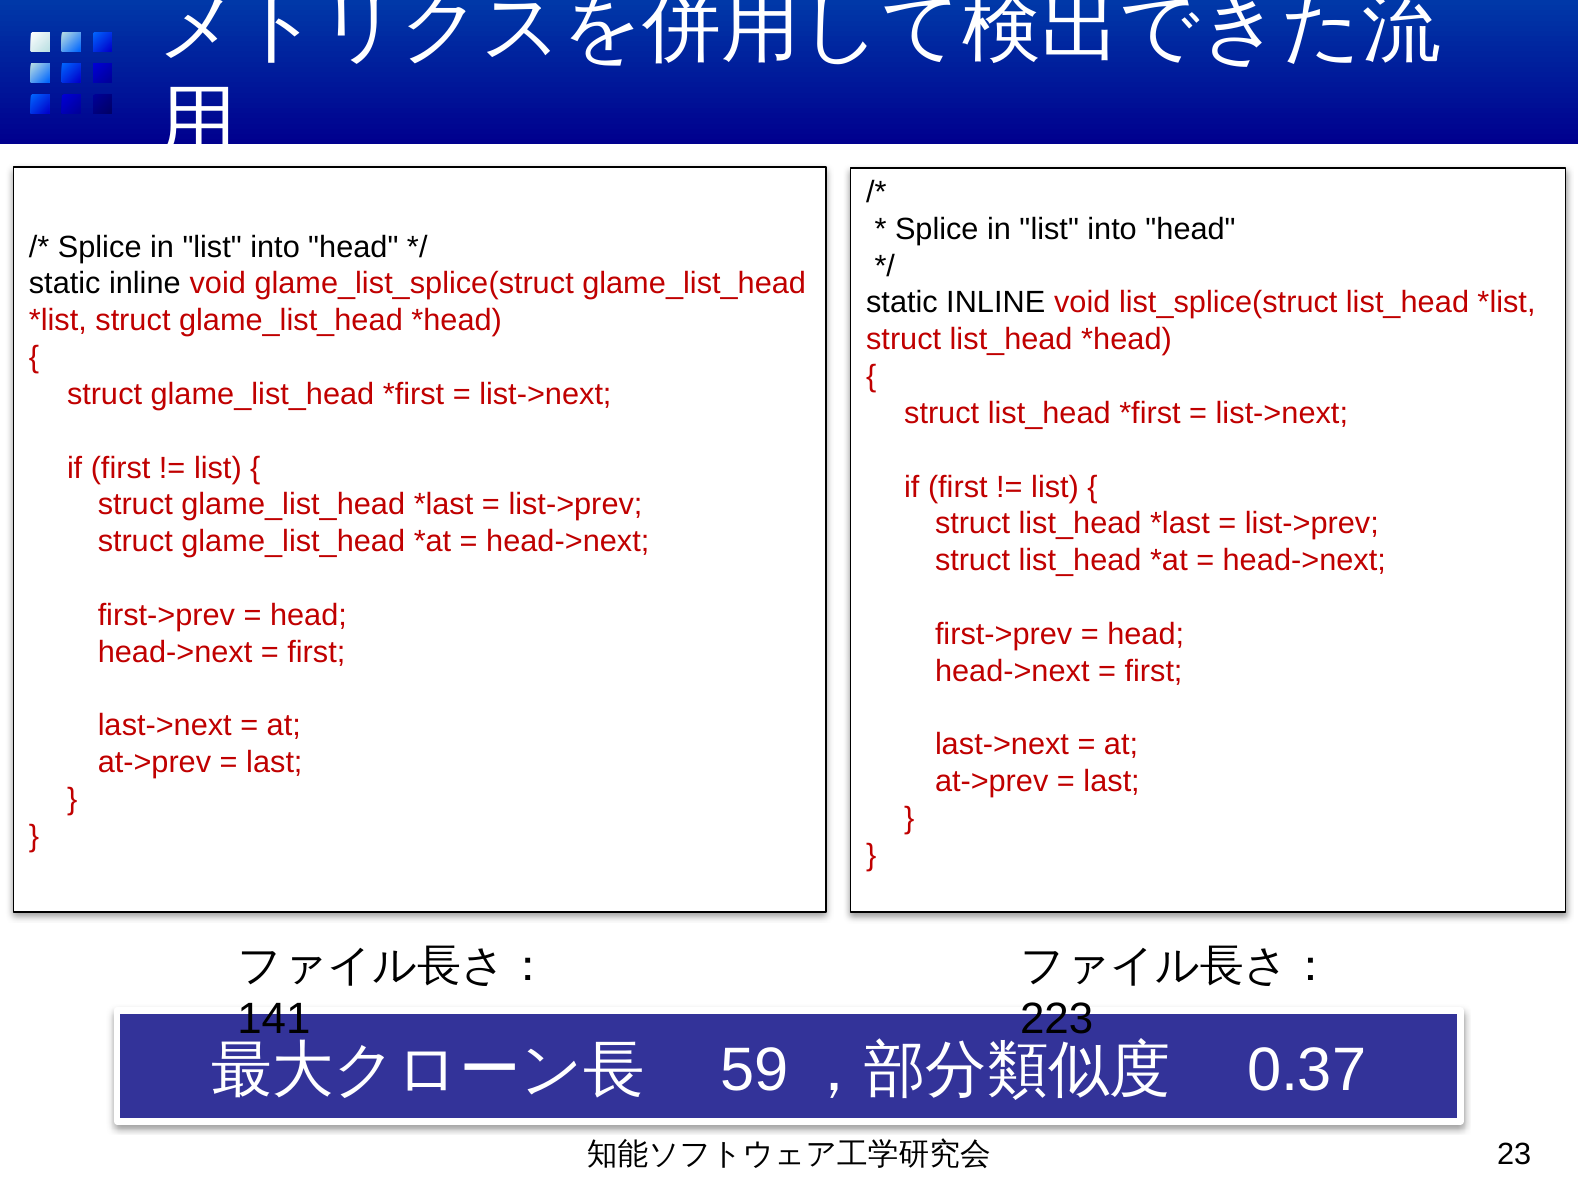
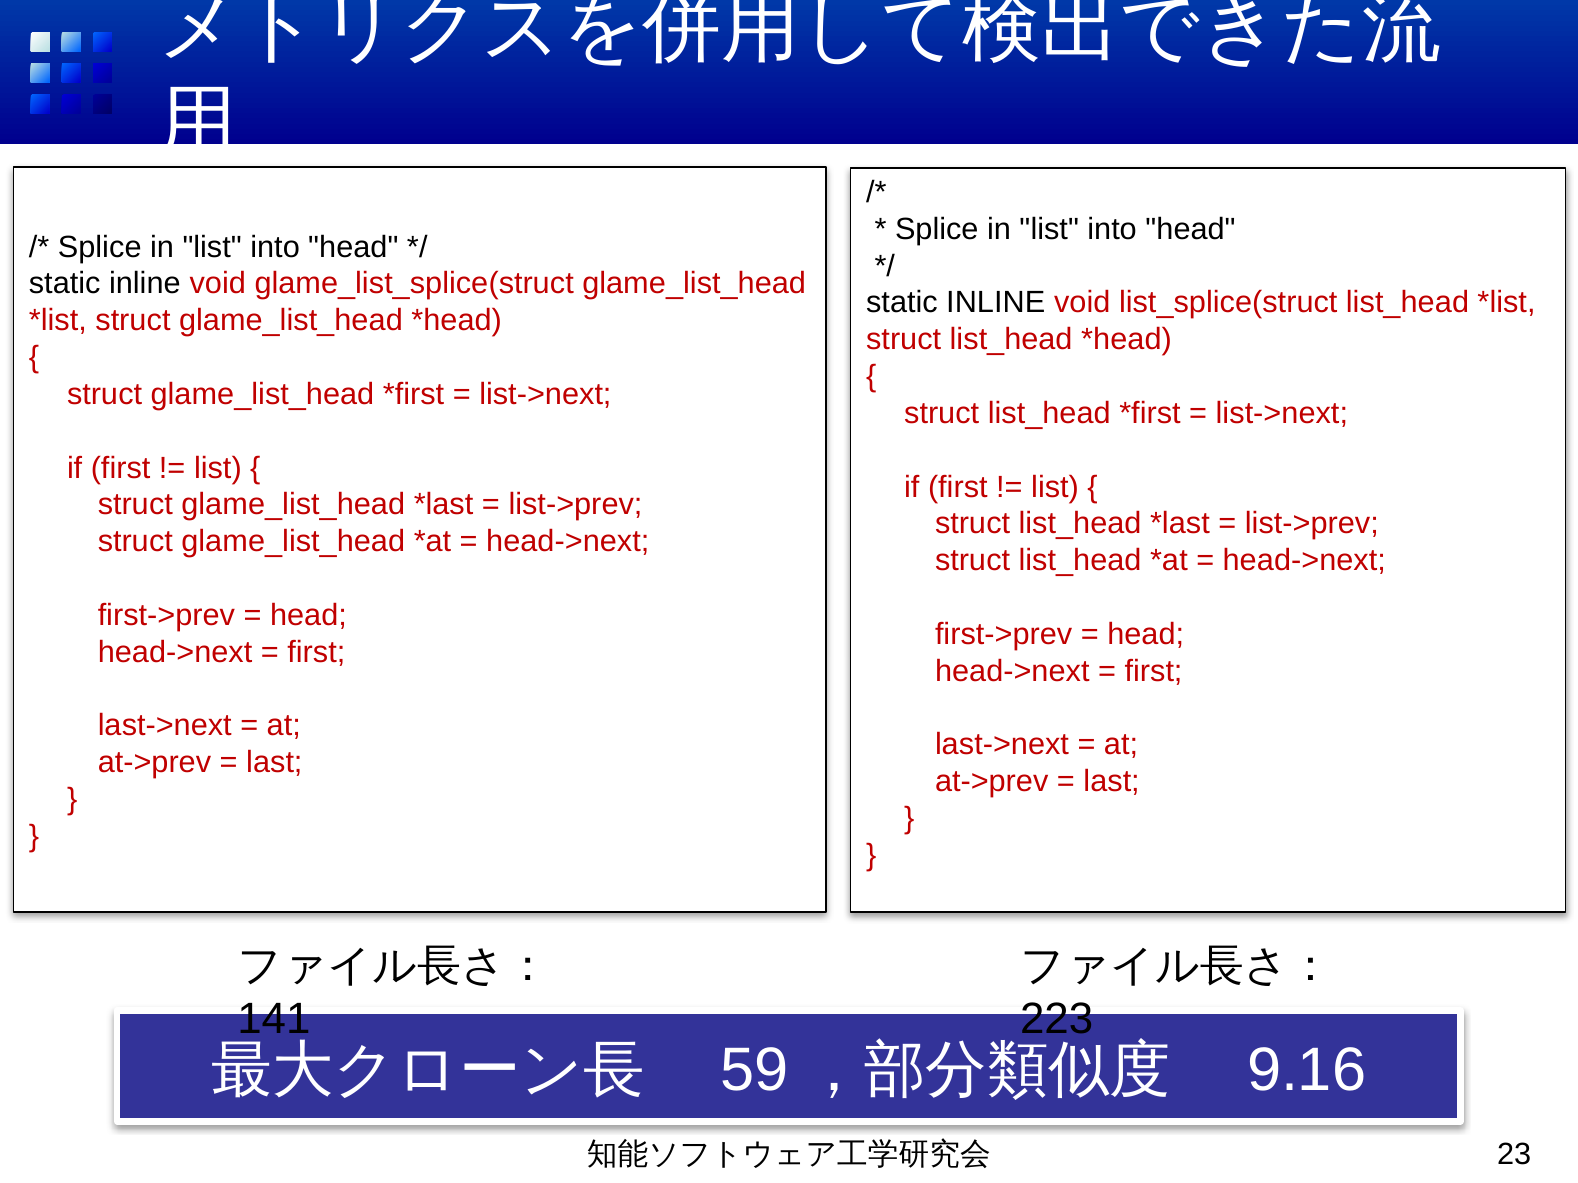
0.37: 0.37 -> 9.16
